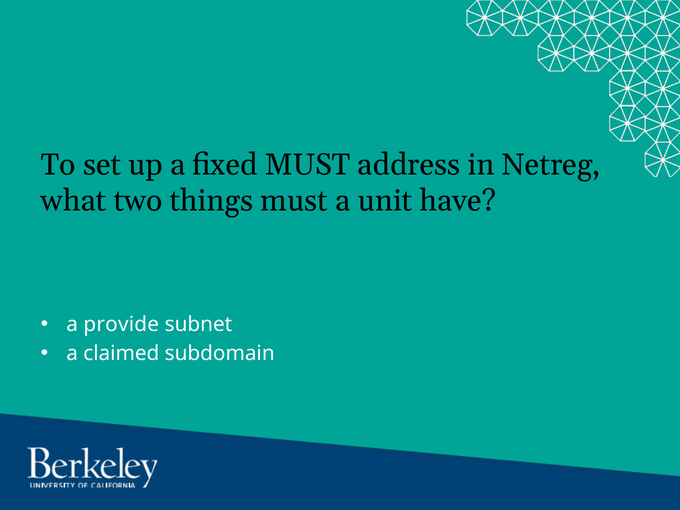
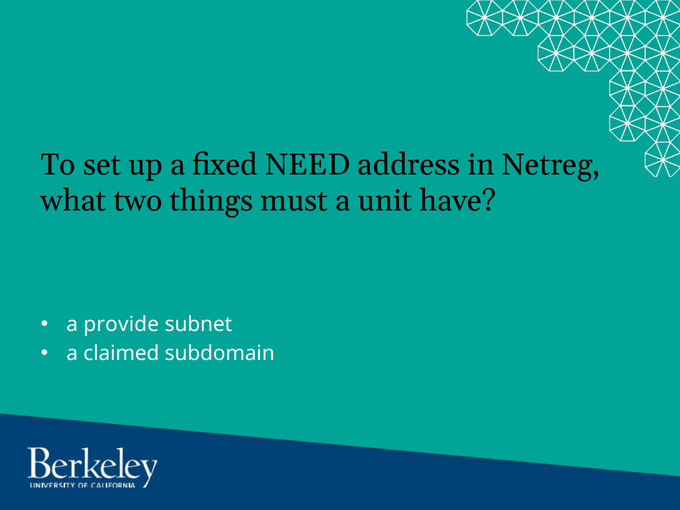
fixed MUST: MUST -> NEED
